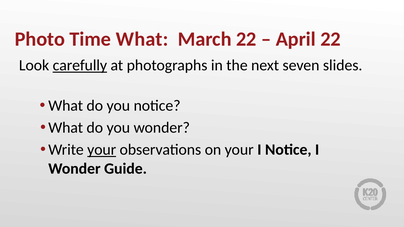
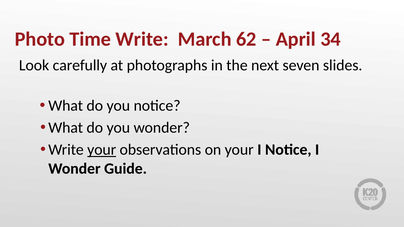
Time What: What -> Write
March 22: 22 -> 62
April 22: 22 -> 34
carefully underline: present -> none
